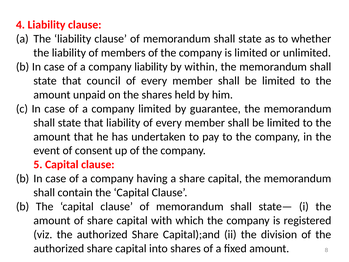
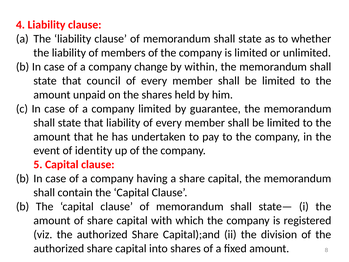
company liability: liability -> change
consent: consent -> identity
